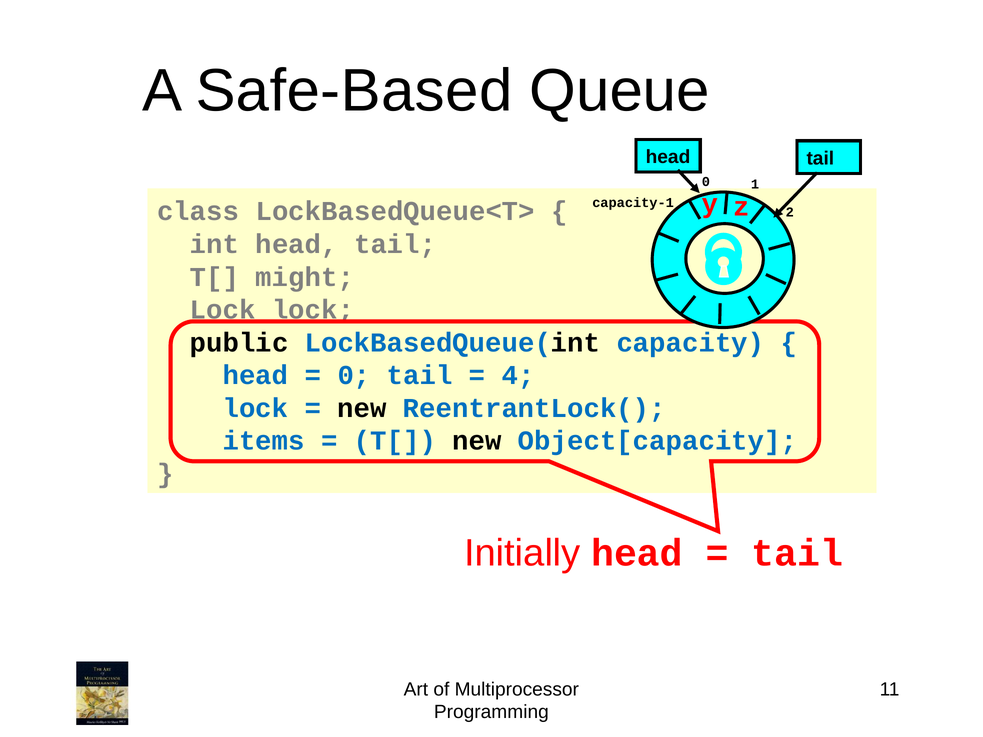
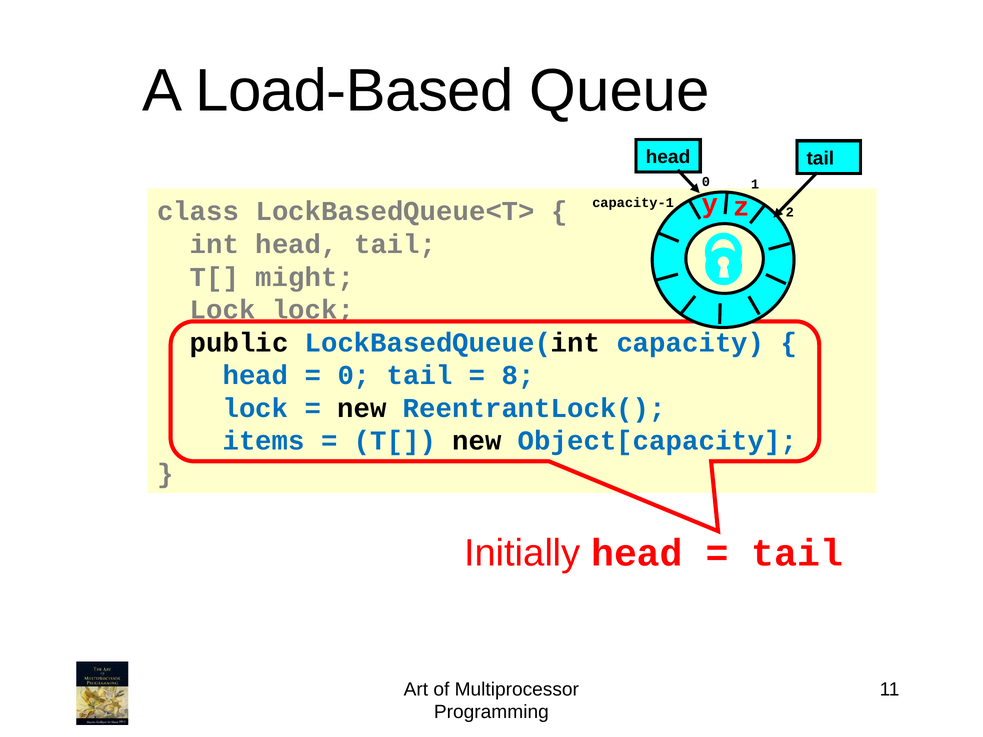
Safe-Based: Safe-Based -> Load-Based
4: 4 -> 8
